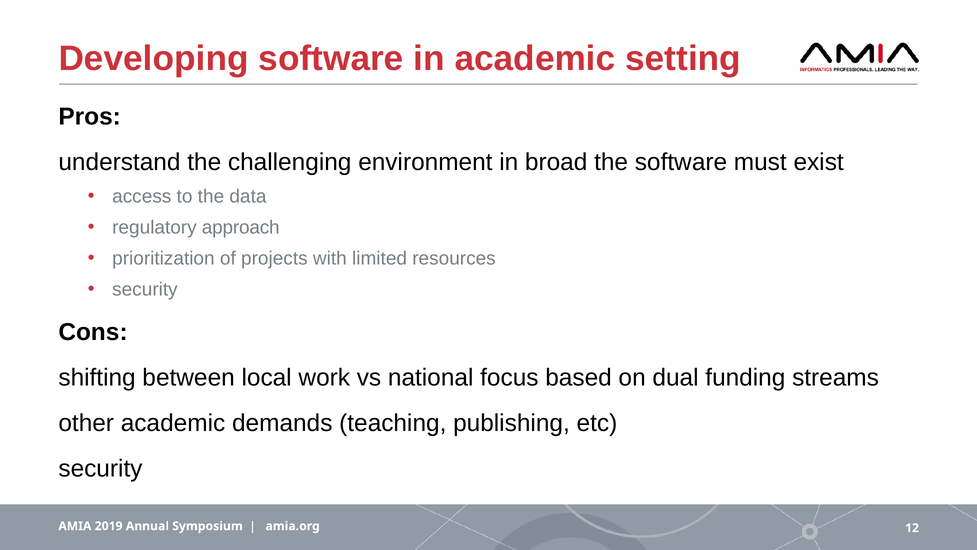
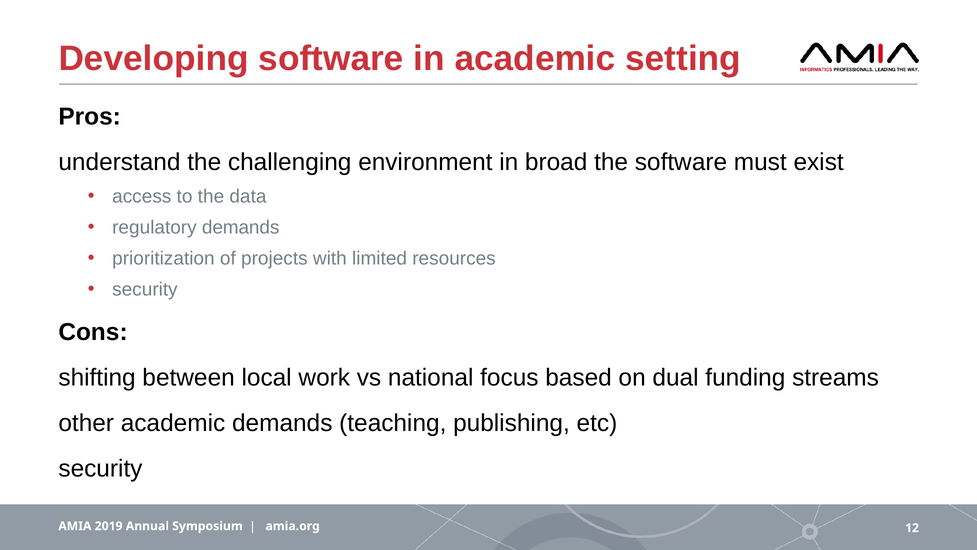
regulatory approach: approach -> demands
